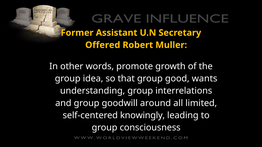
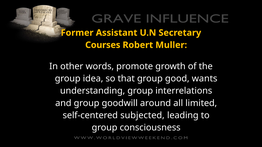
Offered: Offered -> Courses
knowingly: knowingly -> subjected
